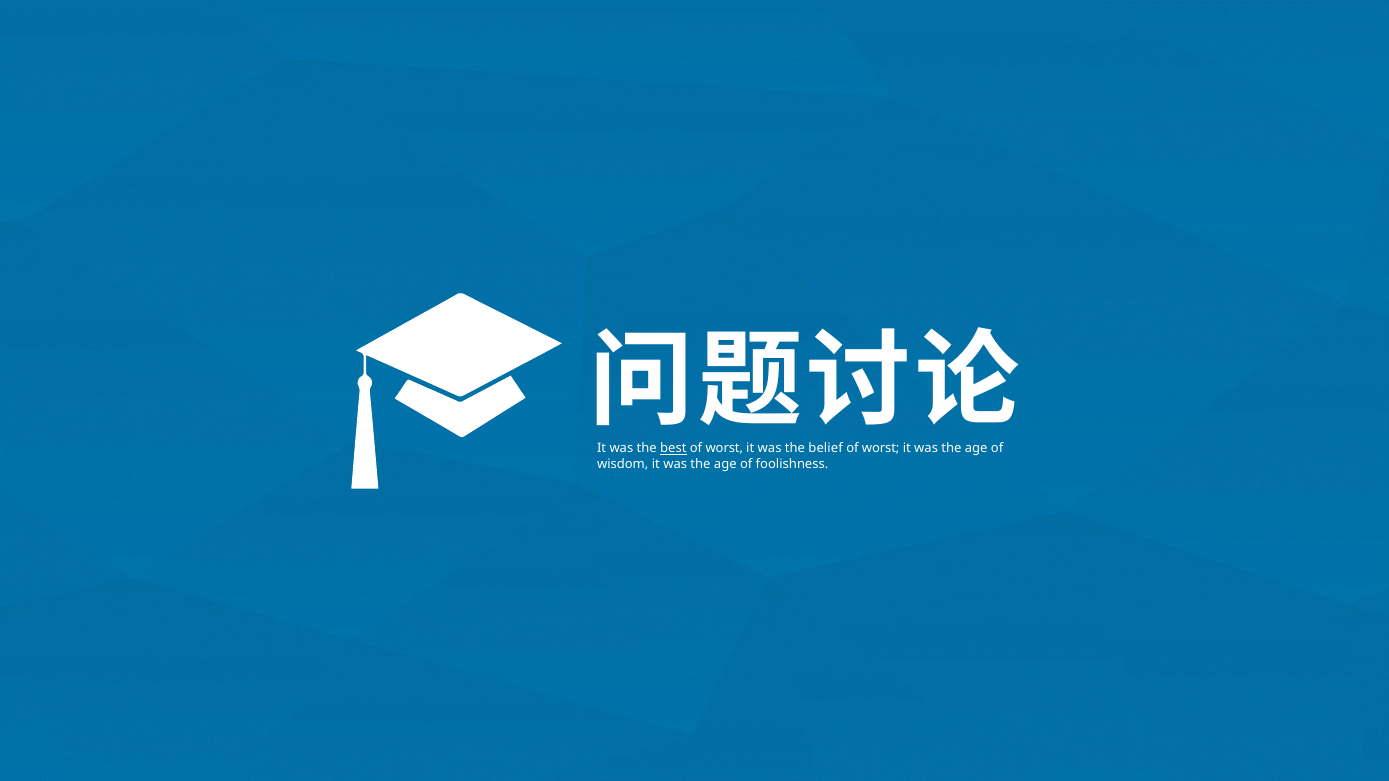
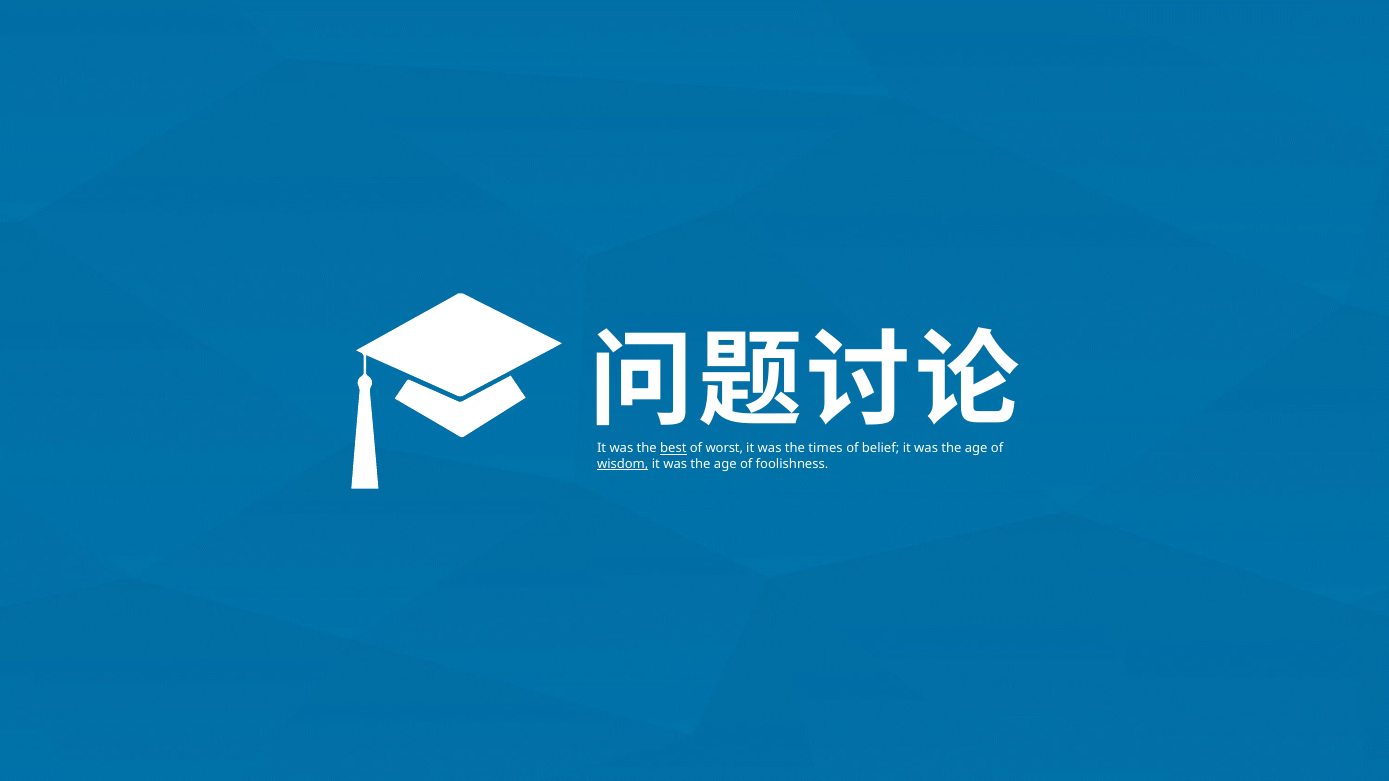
belief: belief -> times
worst at (881, 449): worst -> belief
wisdom underline: none -> present
